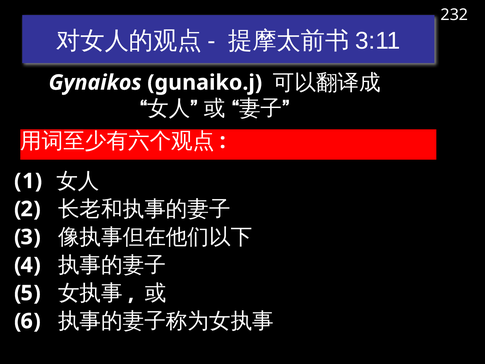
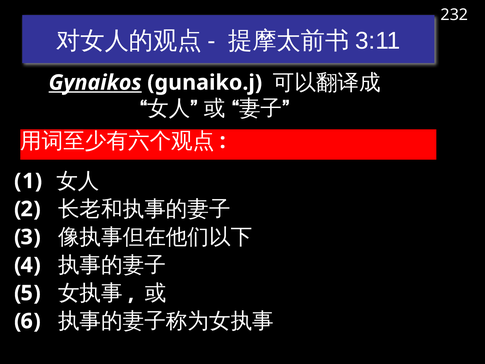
Gynaikos underline: none -> present
